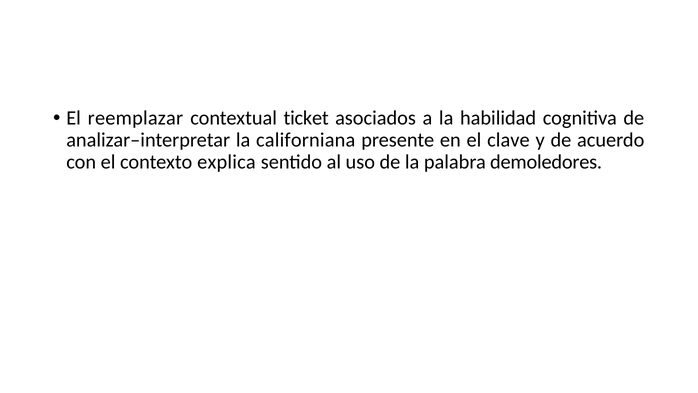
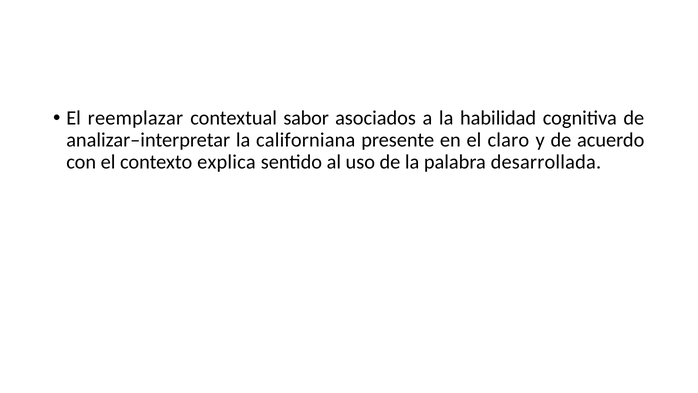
ticket: ticket -> sabor
clave: clave -> claro
demoledores: demoledores -> desarrollada
